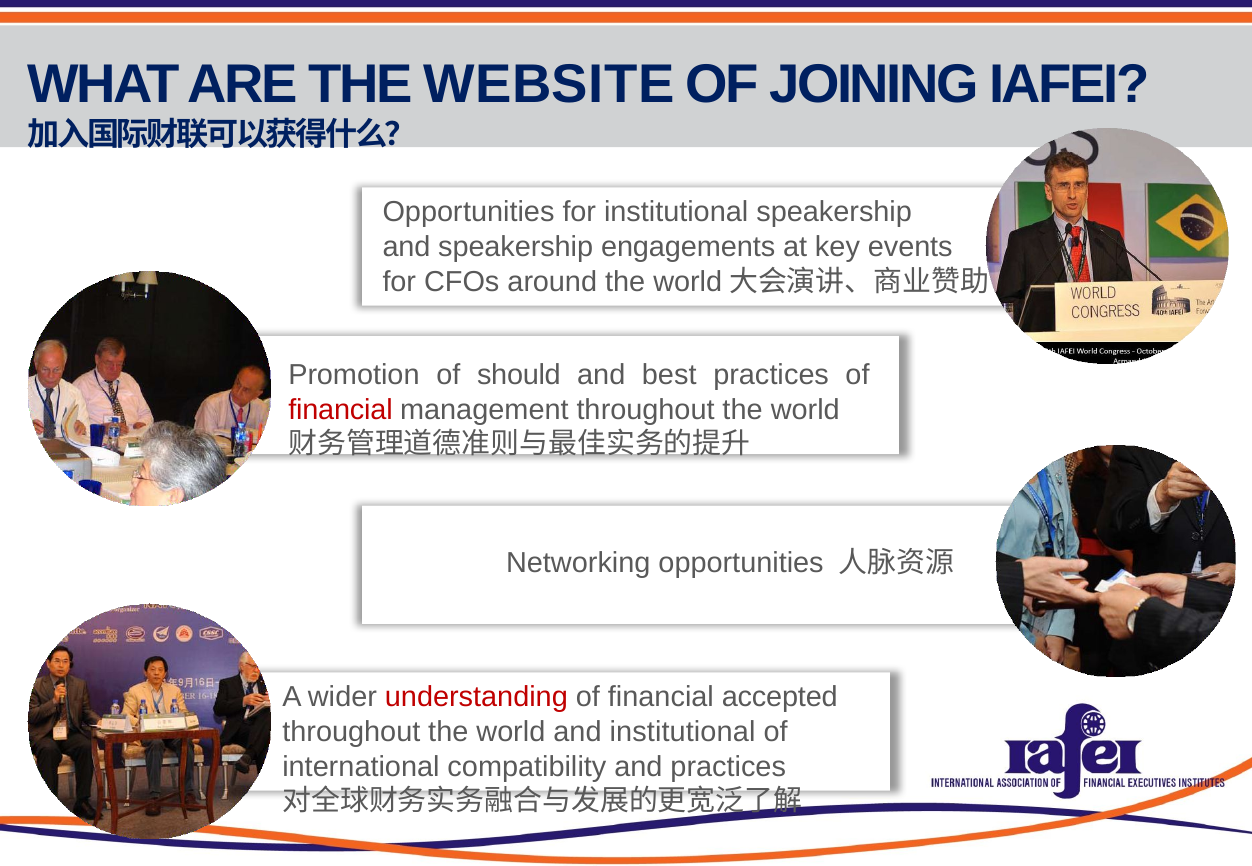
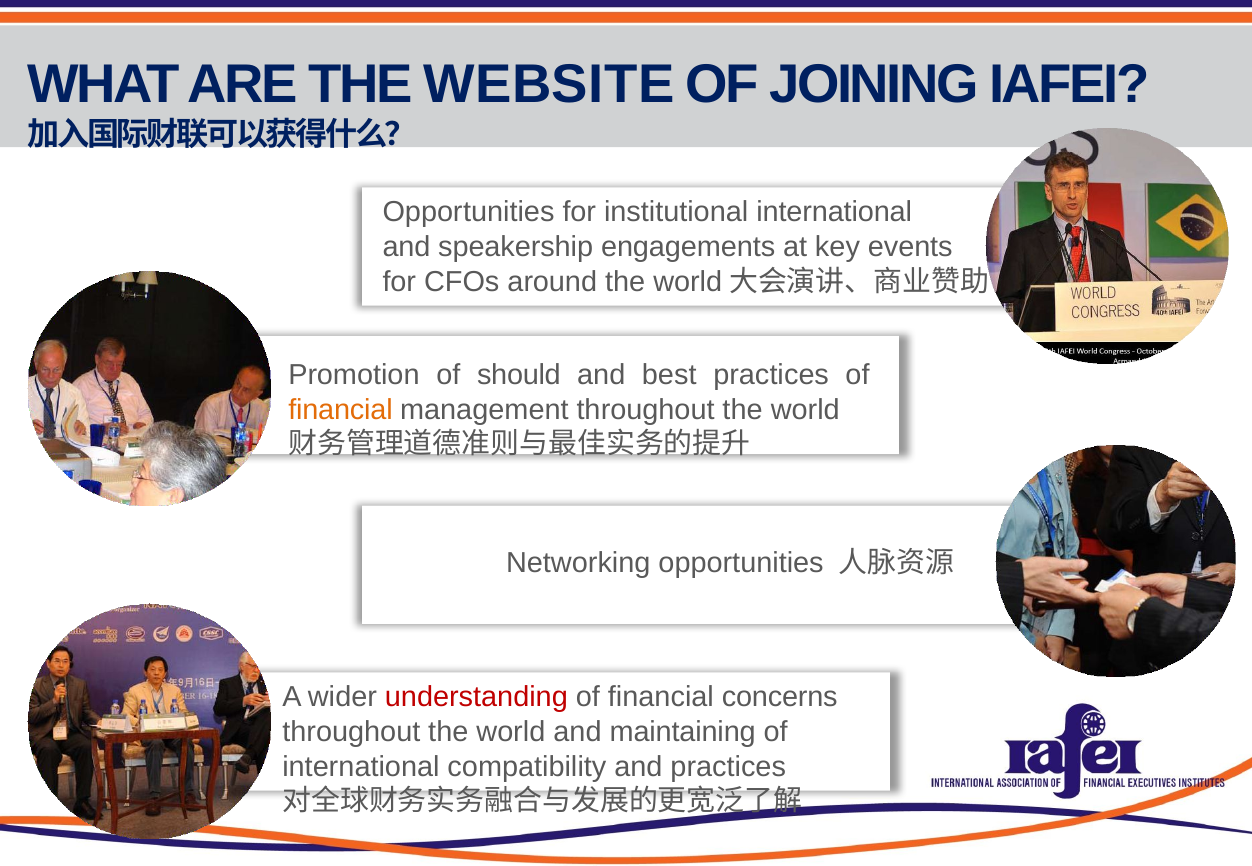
institutional speakership: speakership -> international
financial at (341, 410) colour: red -> orange
accepted: accepted -> concerns
and institutional: institutional -> maintaining
